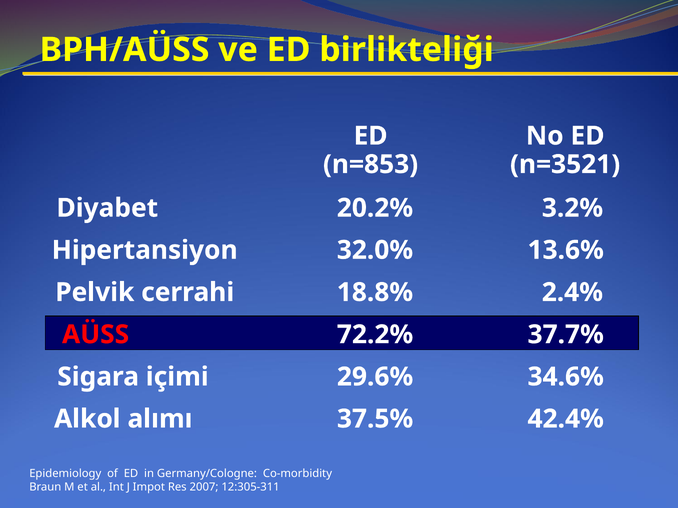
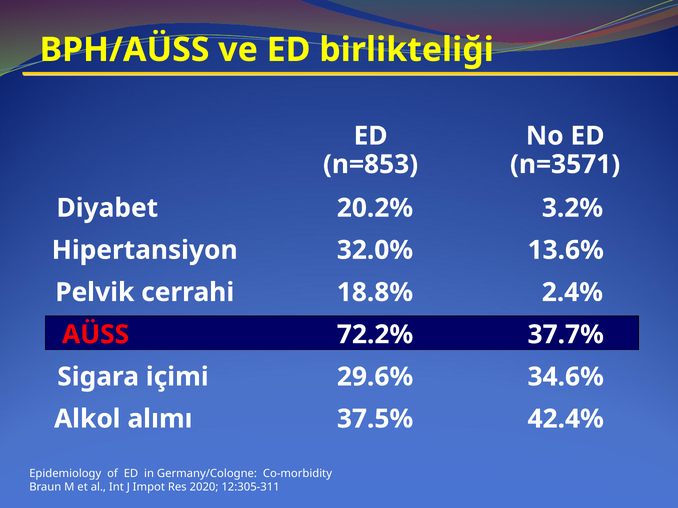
n=3521: n=3521 -> n=3571
2007: 2007 -> 2020
